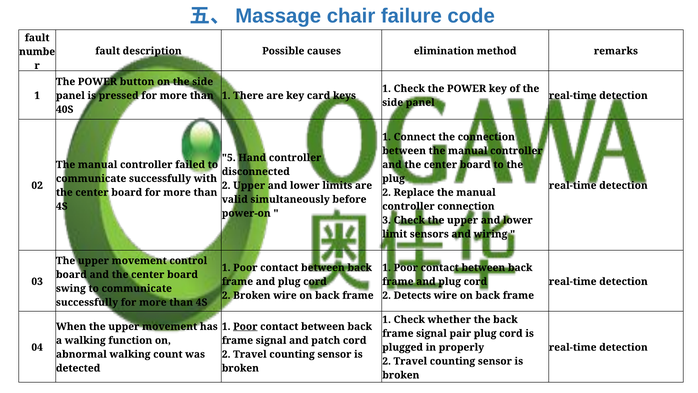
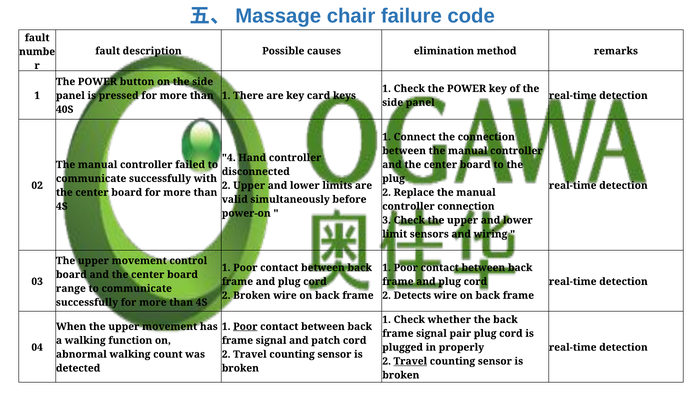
5: 5 -> 4
swing: swing -> range
Travel at (410, 361) underline: none -> present
